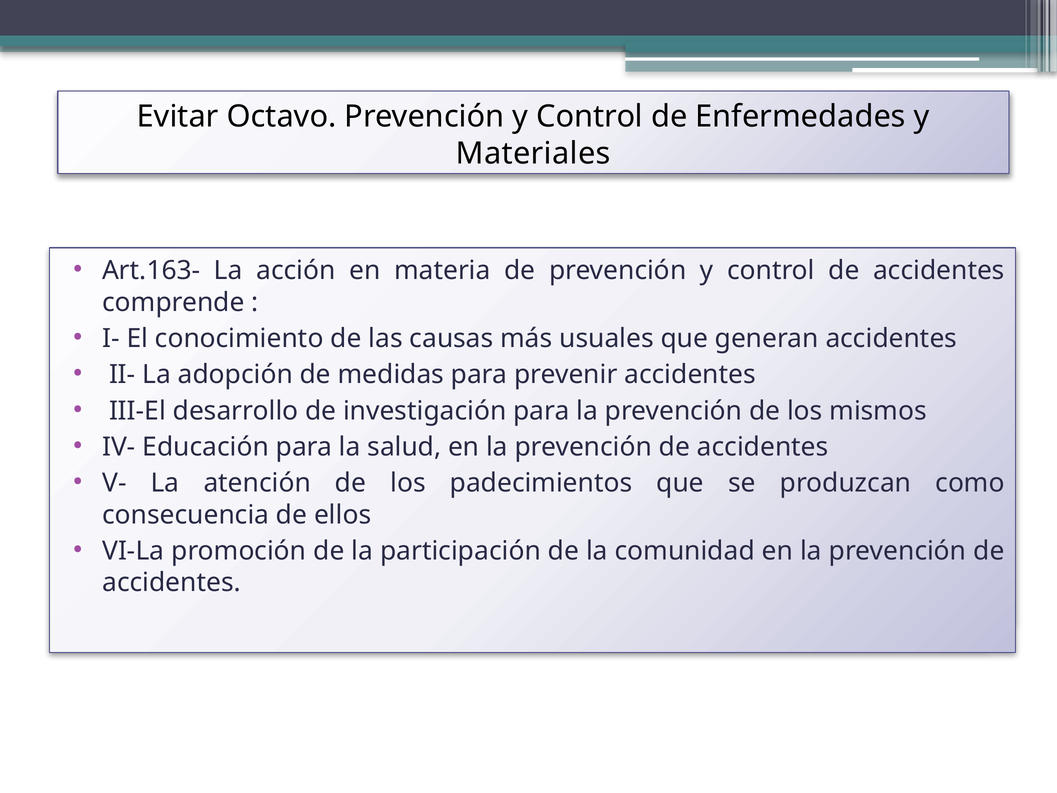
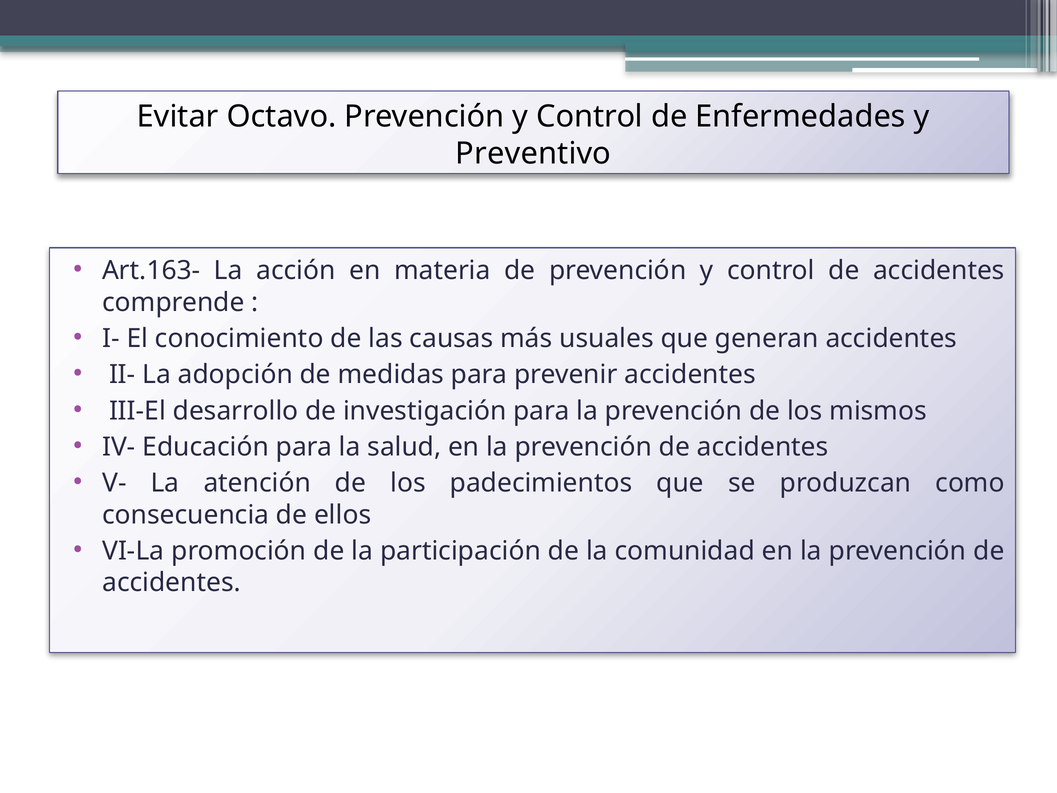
Materiales: Materiales -> Preventivo
